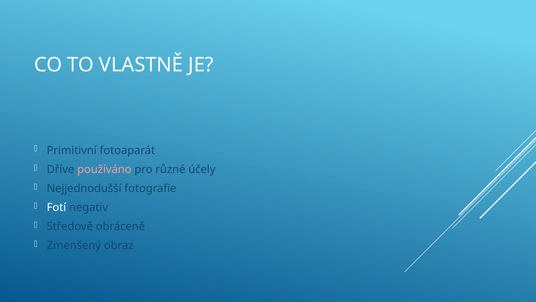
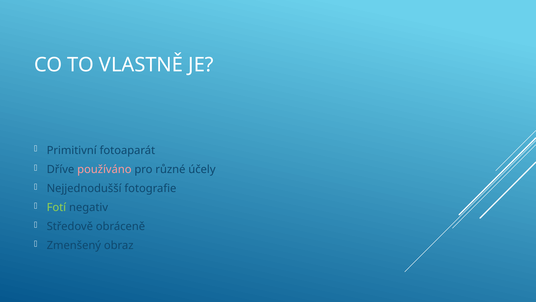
Fotí colour: white -> light green
